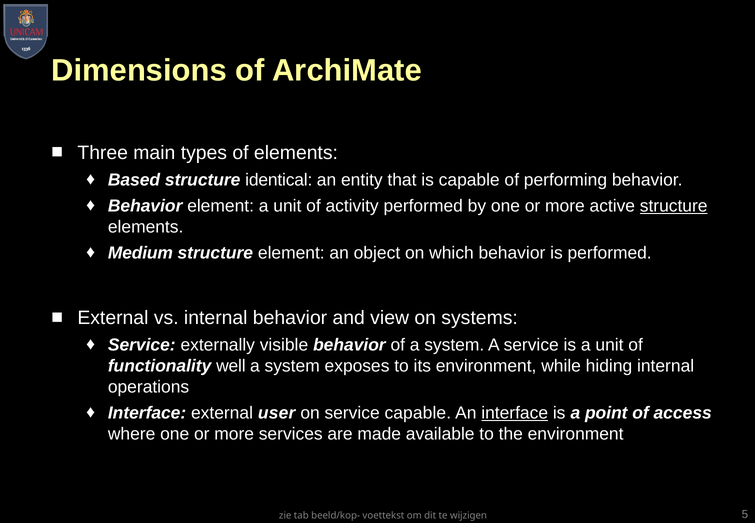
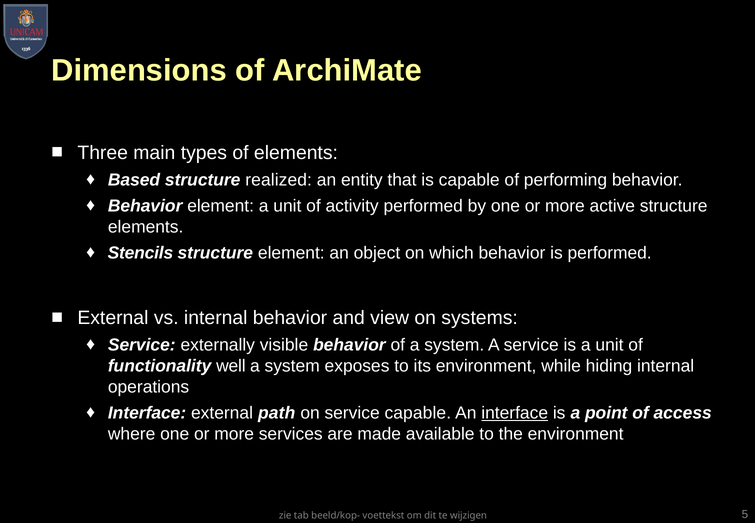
identical: identical -> realized
structure at (674, 206) underline: present -> none
Medium: Medium -> Stencils
user: user -> path
